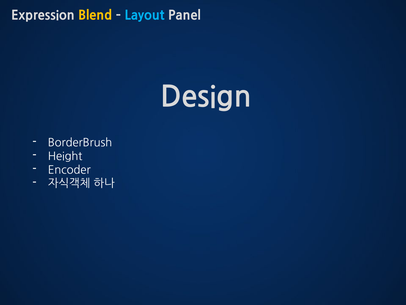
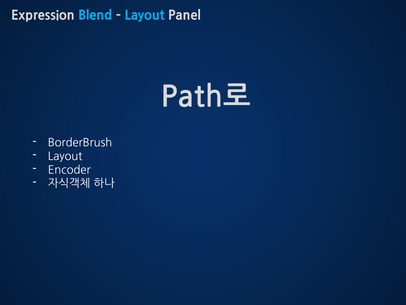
Blend colour: yellow -> light blue
Design: Design -> Path로
Height at (65, 156): Height -> Layout
